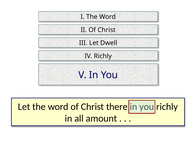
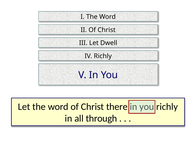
amount: amount -> through
